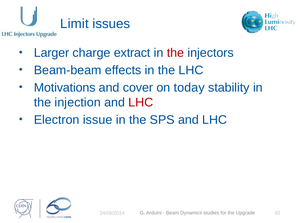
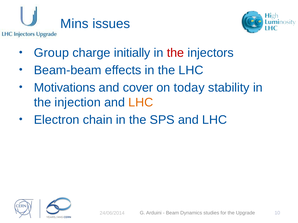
Limit: Limit -> Mins
Larger: Larger -> Group
extract: extract -> initially
LHC at (141, 103) colour: red -> orange
issue: issue -> chain
